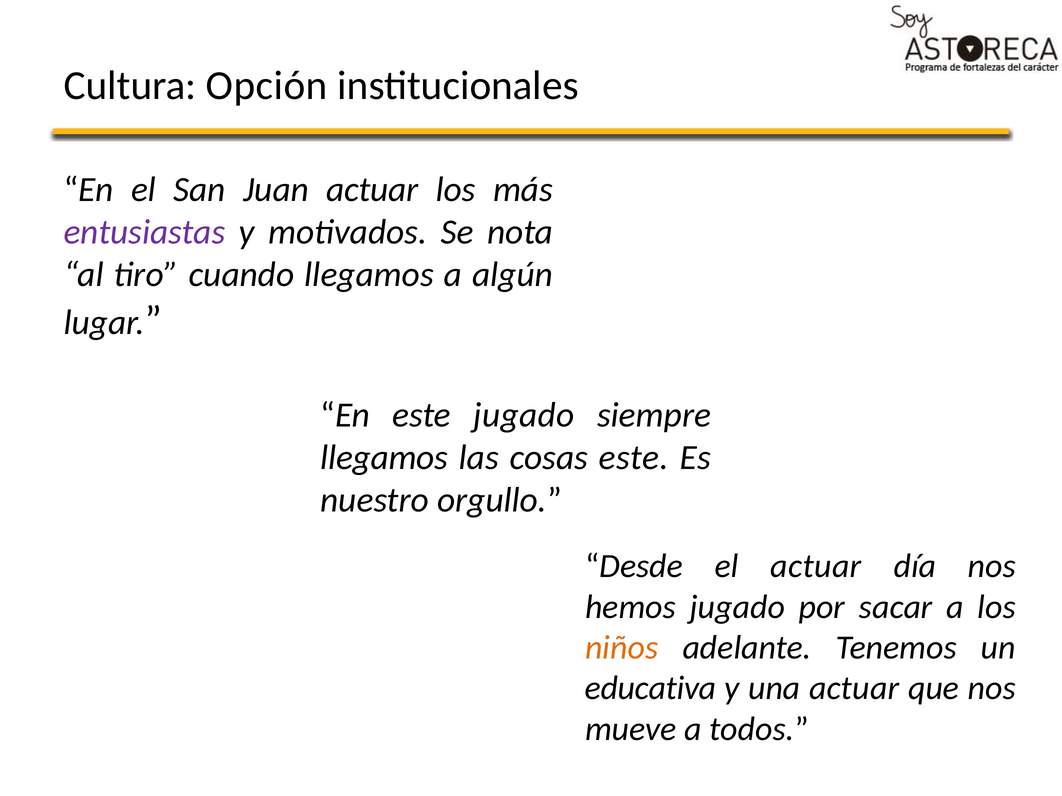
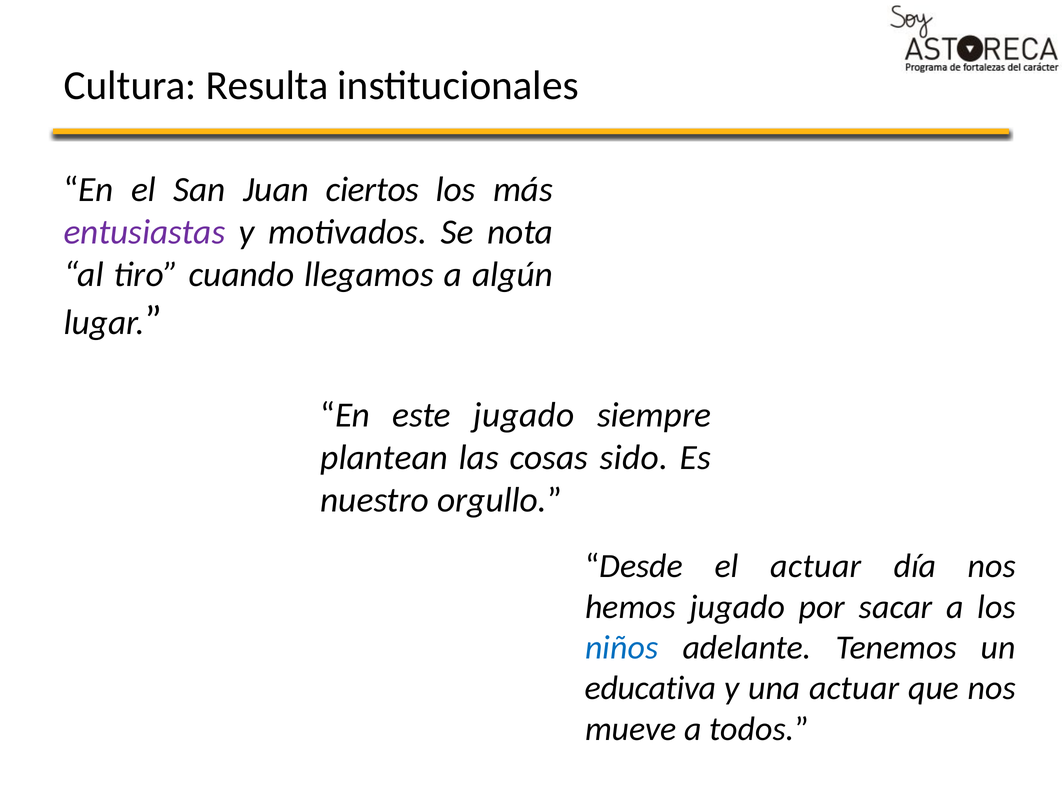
Opción: Opción -> Resulta
Juan actuar: actuar -> ciertos
llegamos at (384, 458): llegamos -> plantean
cosas este: este -> sido
niños colour: orange -> blue
